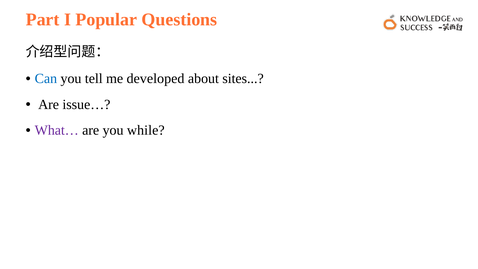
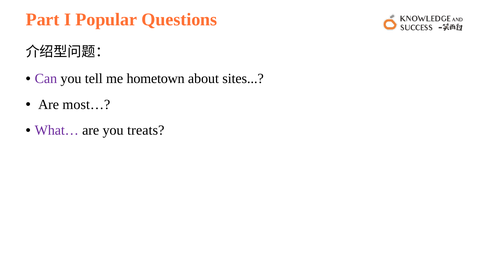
Can colour: blue -> purple
developed: developed -> hometown
issue…: issue… -> most…
while: while -> treats
